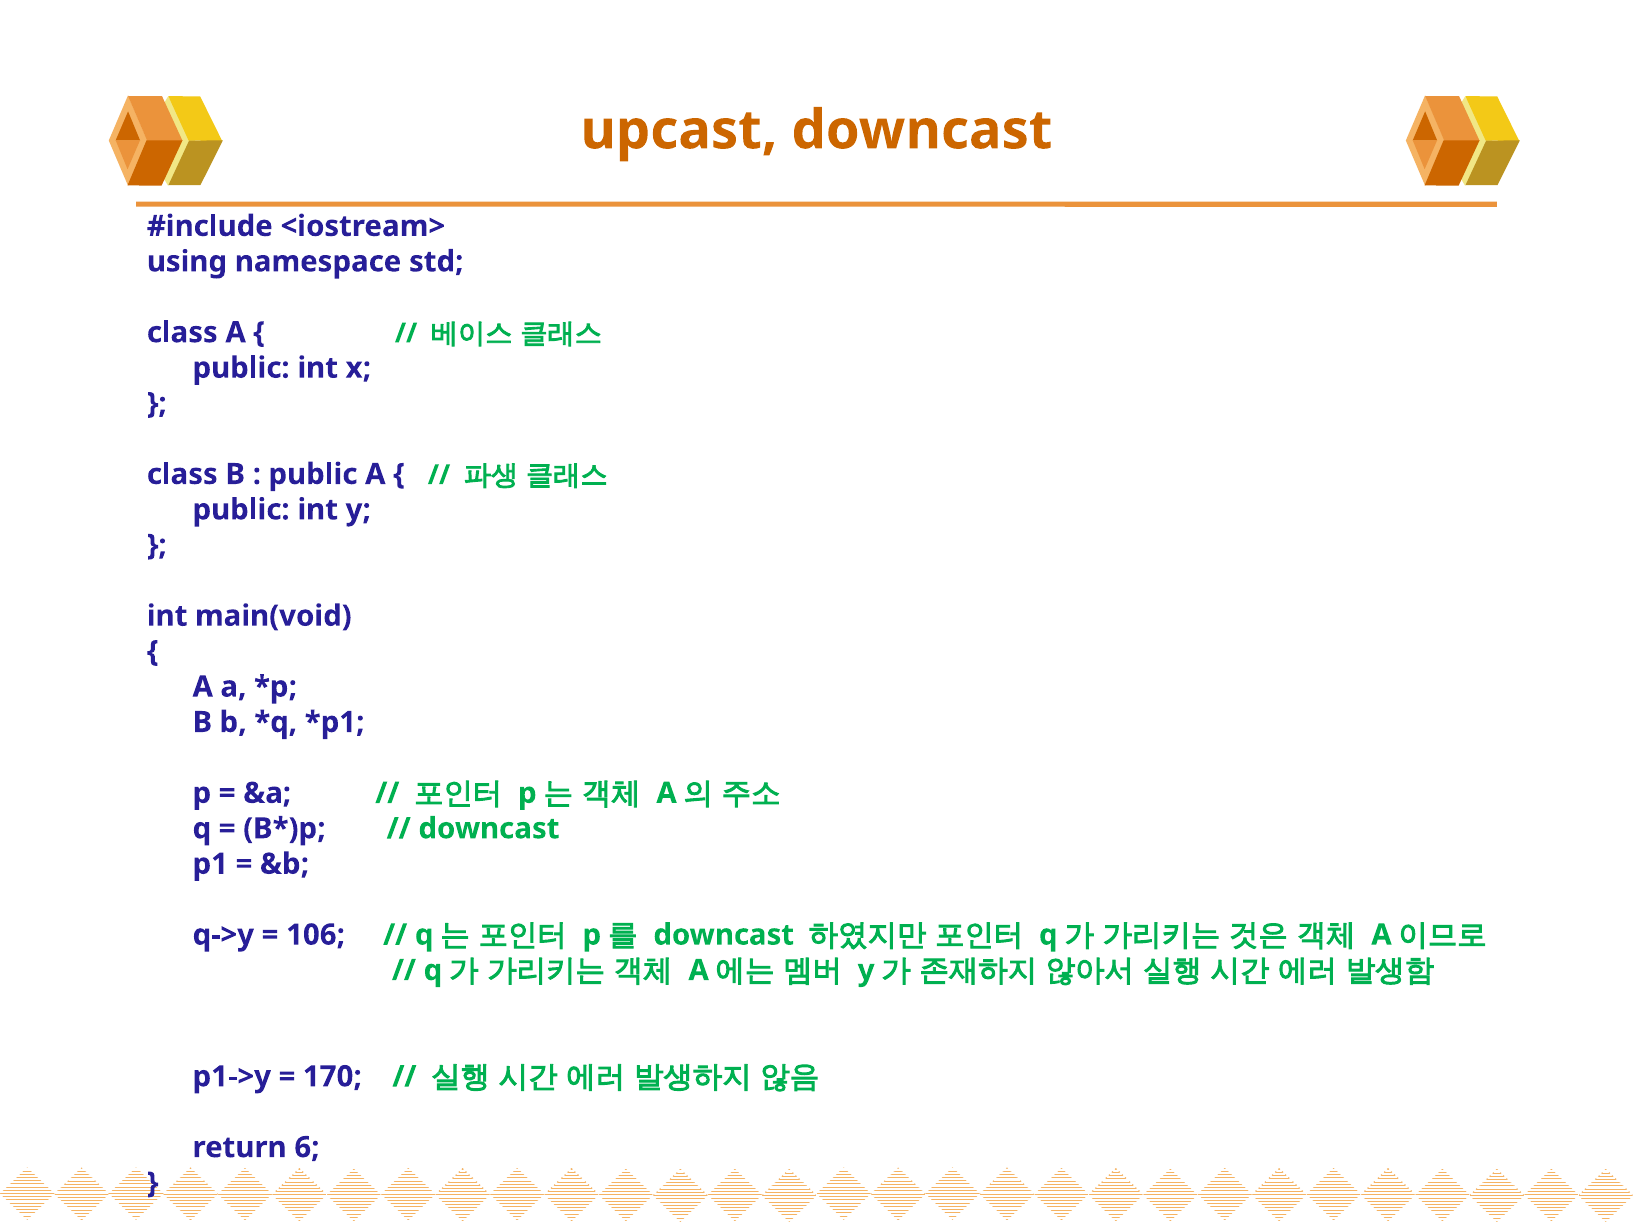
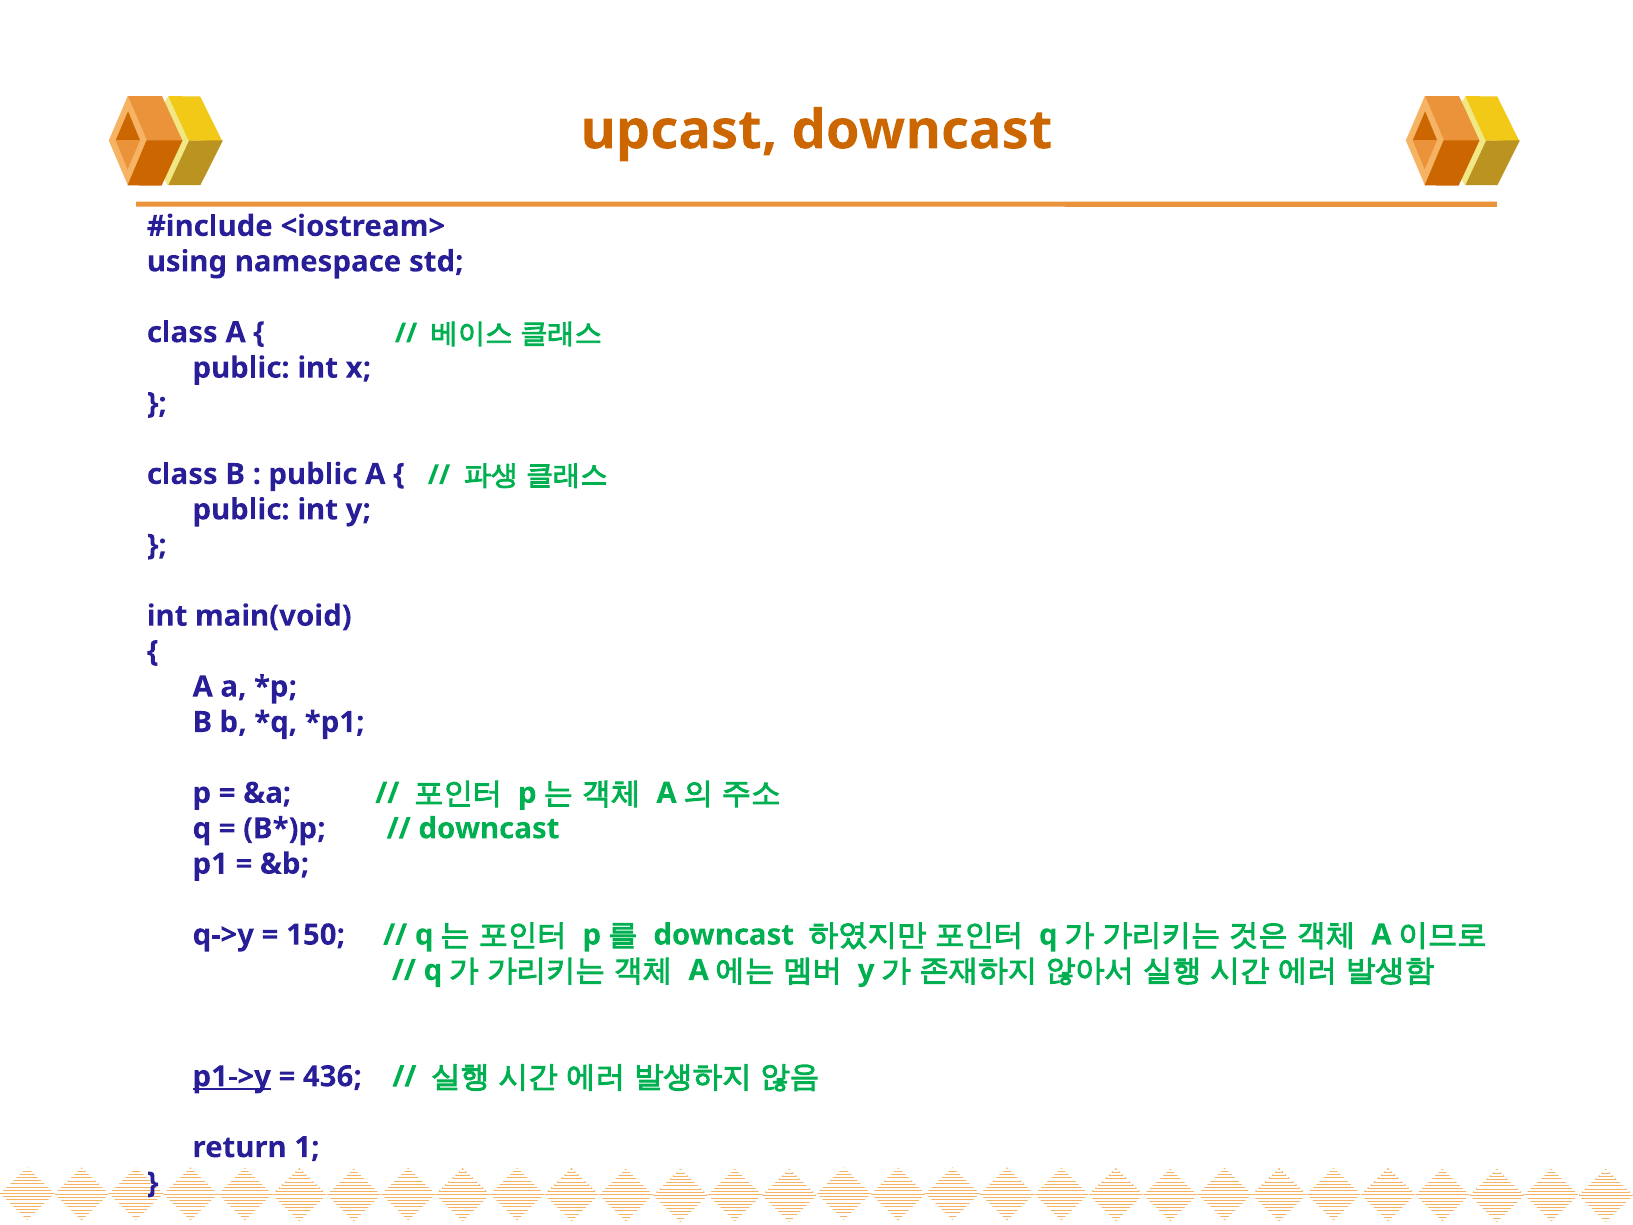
106: 106 -> 150
p1->y underline: none -> present
170: 170 -> 436
6: 6 -> 1
